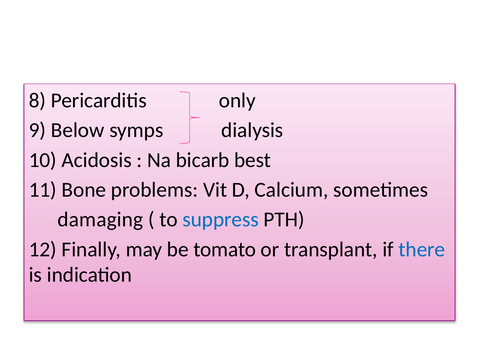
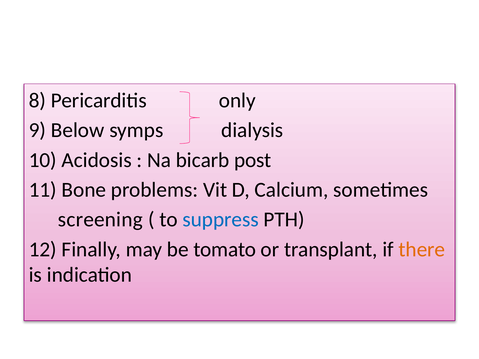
best: best -> post
damaging: damaging -> screening
there colour: blue -> orange
